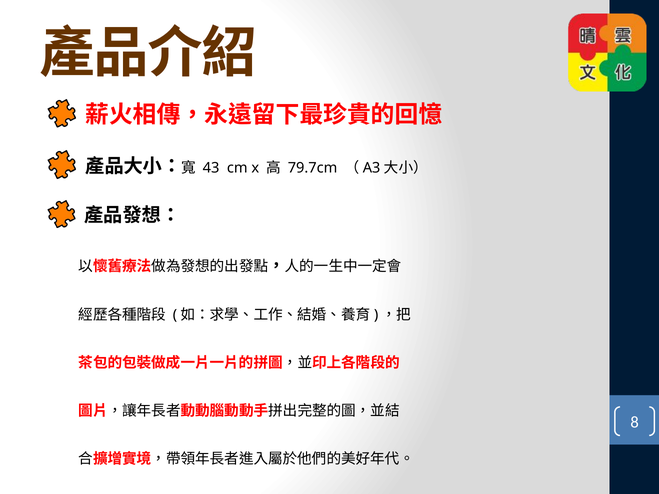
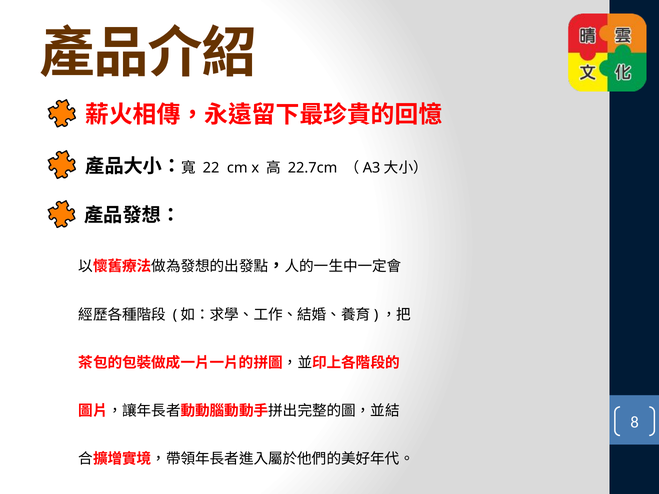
43: 43 -> 22
79.7cm: 79.7cm -> 22.7cm
